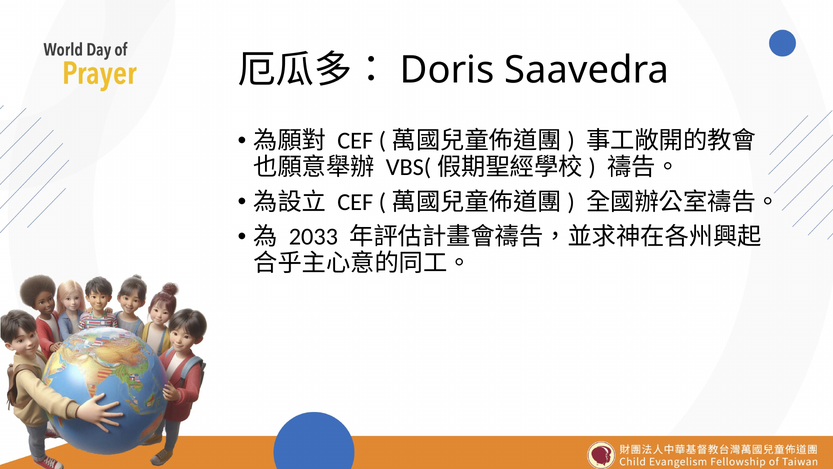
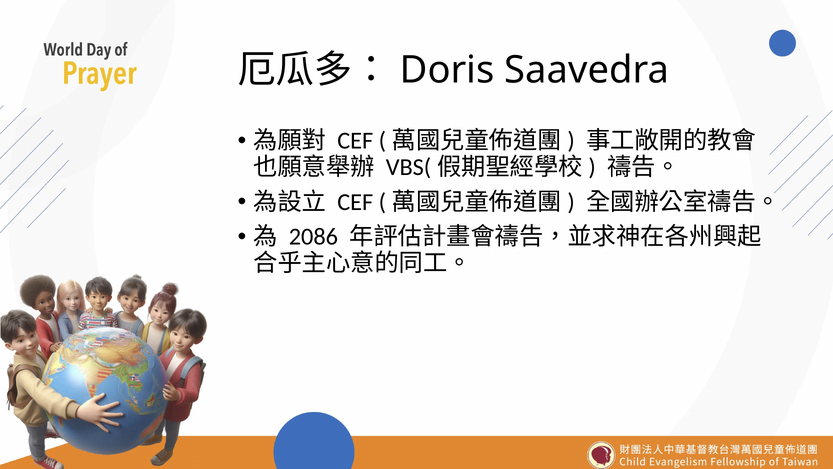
2033: 2033 -> 2086
